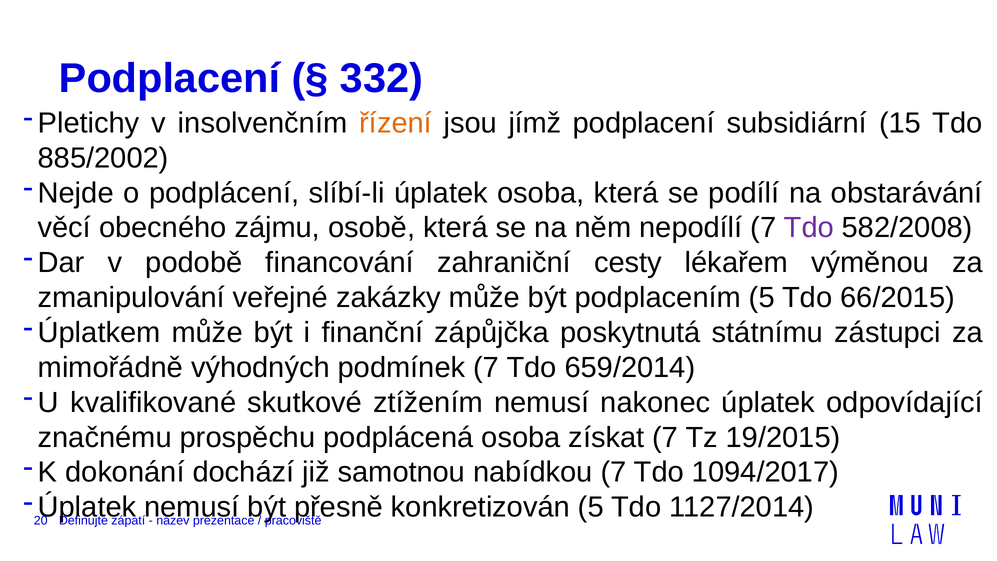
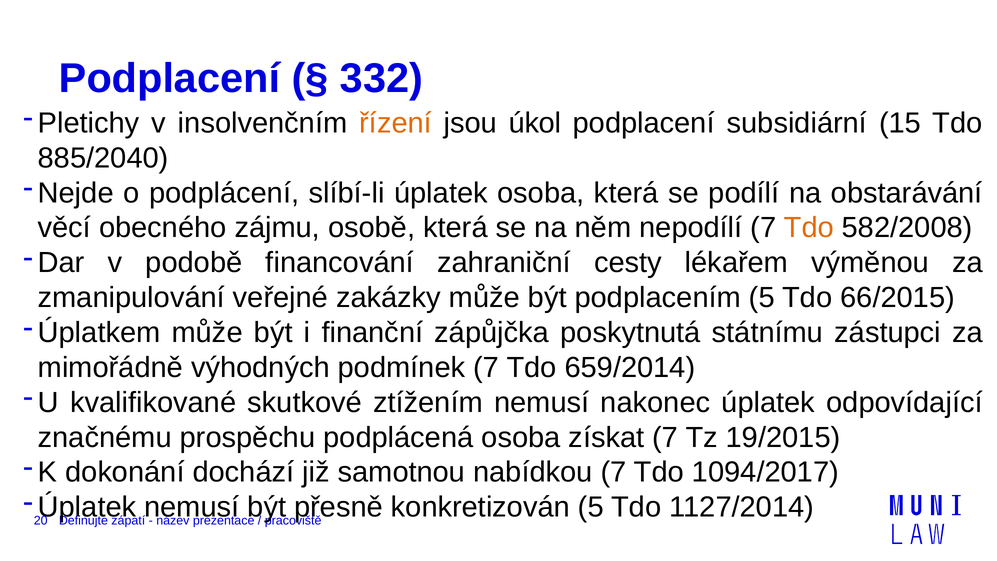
jímž: jímž -> úkol
885/2002: 885/2002 -> 885/2040
Tdo at (809, 228) colour: purple -> orange
